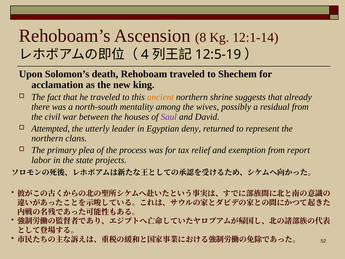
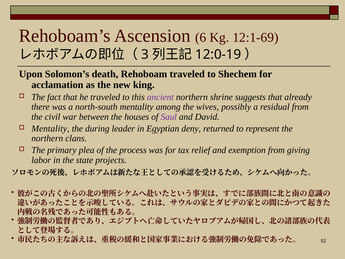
8: 8 -> 6
12:1-14: 12:1-14 -> 12:1-69
4: 4 -> 3
12:5-19: 12:5-19 -> 12:0-19
ancient colour: orange -> purple
Attempted at (51, 128): Attempted -> Mentality
utterly: utterly -> during
report: report -> giving
